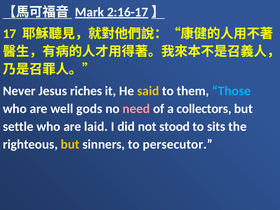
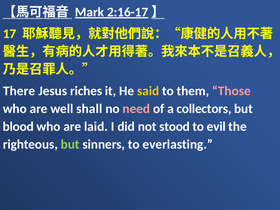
Never: Never -> There
Those colour: light blue -> pink
gods: gods -> shall
settle: settle -> blood
sits: sits -> evil
but at (70, 144) colour: yellow -> light green
persecutor: persecutor -> everlasting
